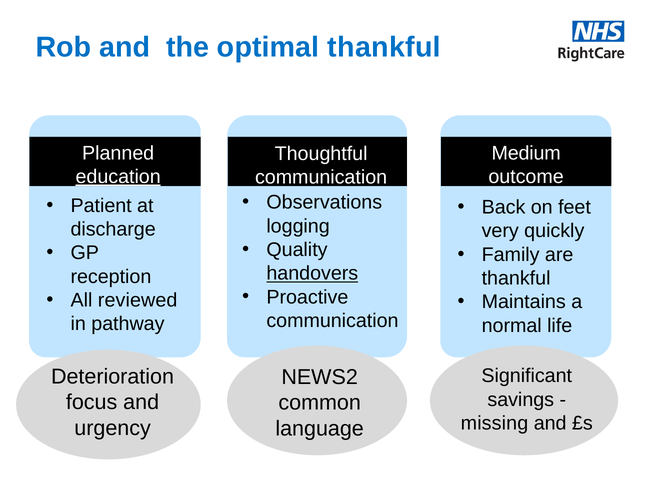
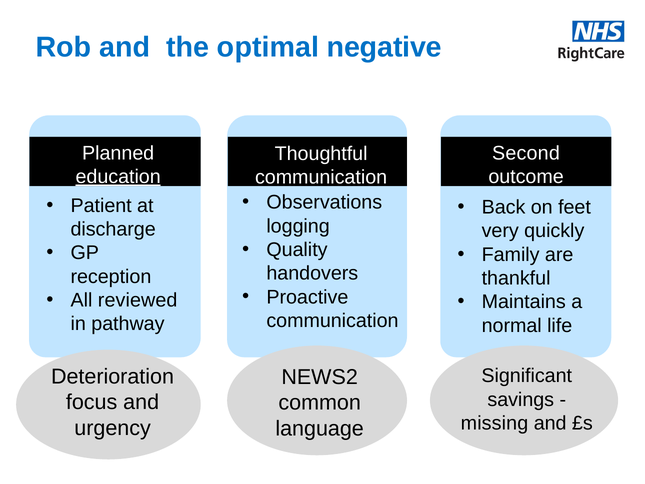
optimal thankful: thankful -> negative
Medium: Medium -> Second
handovers underline: present -> none
